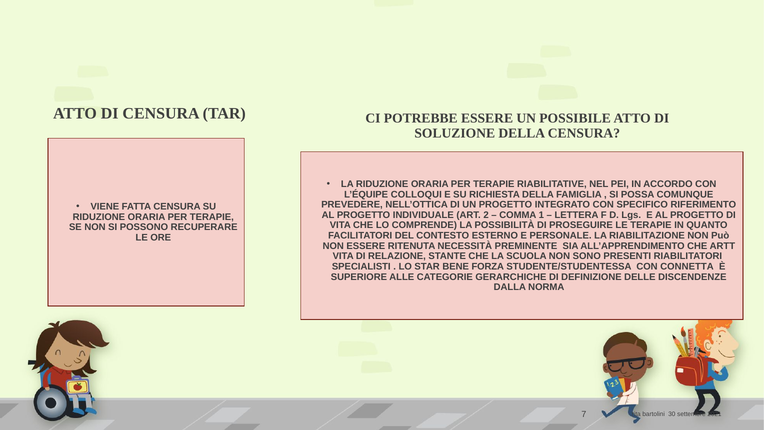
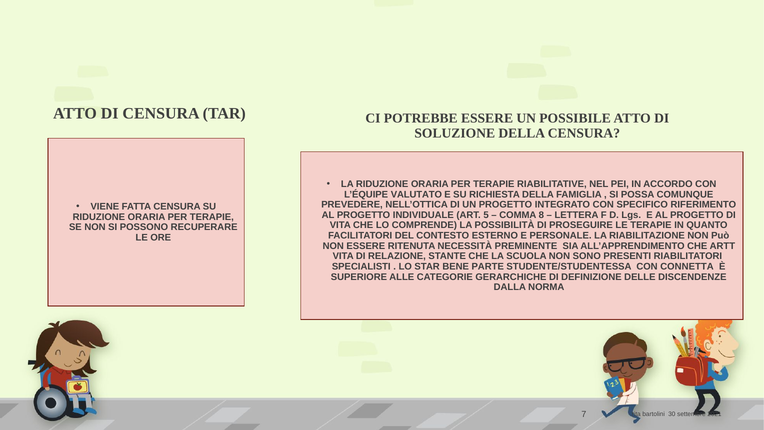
COLLOQUI: COLLOQUI -> VALUTATO
2: 2 -> 5
1: 1 -> 8
FORZA: FORZA -> PARTE
